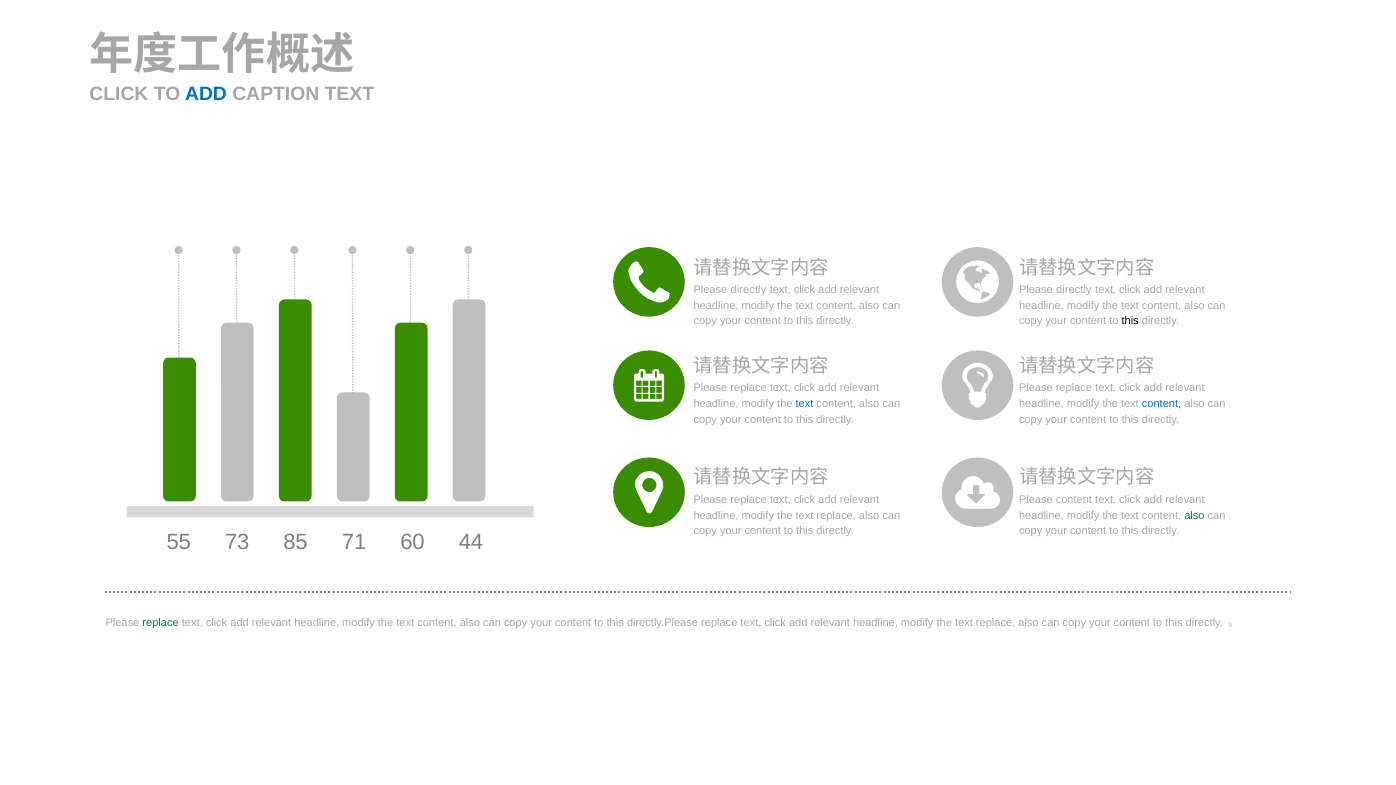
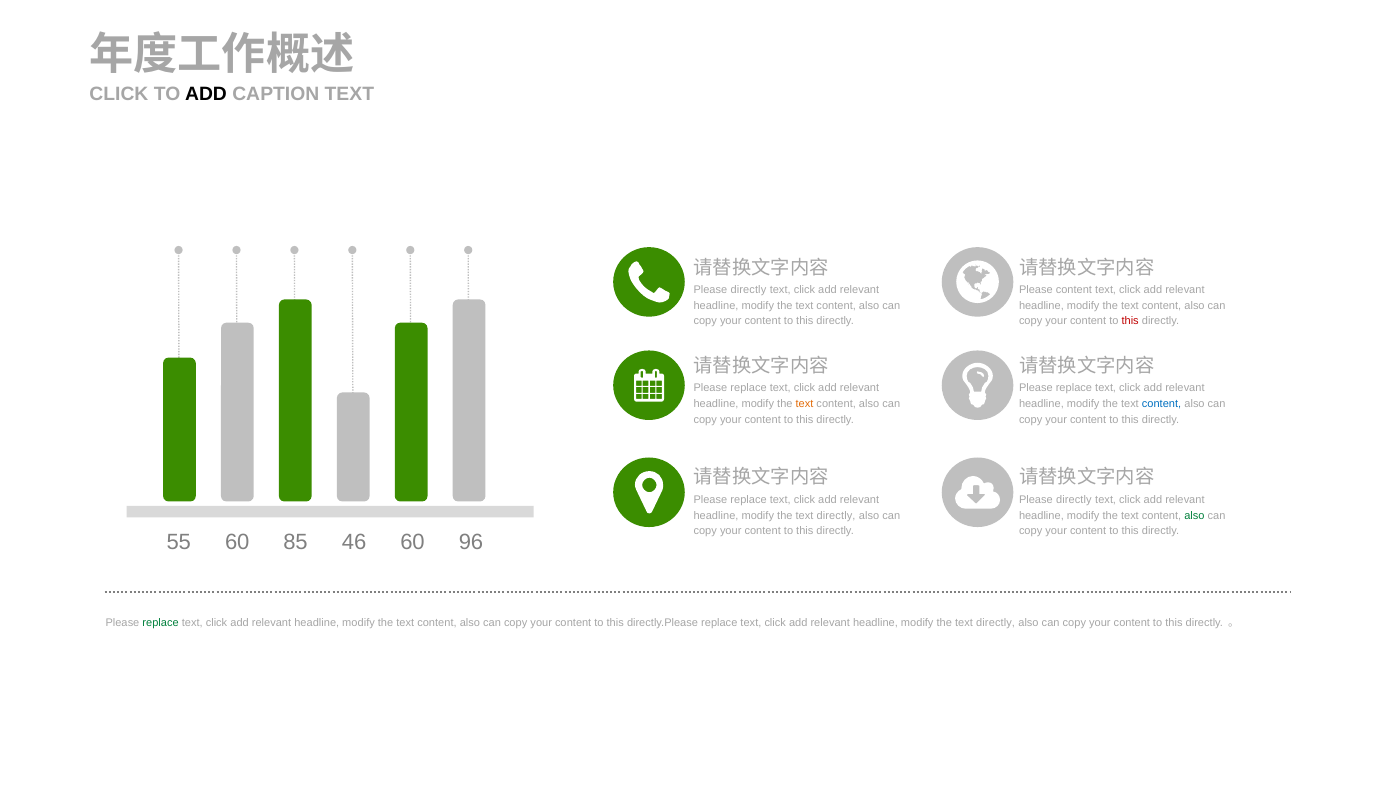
ADD at (206, 94) colour: blue -> black
directly at (1074, 290): directly -> content
this at (1130, 321) colour: black -> red
text at (805, 404) colour: blue -> orange
content at (1074, 500): content -> directly
replace at (836, 516): replace -> directly
55 73: 73 -> 60
71: 71 -> 46
44: 44 -> 96
replace at (996, 623): replace -> directly
